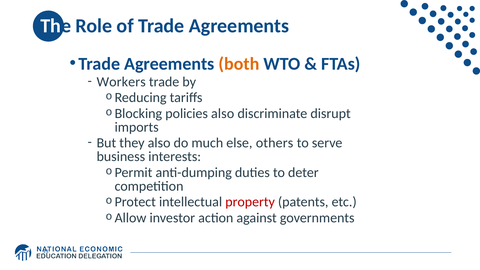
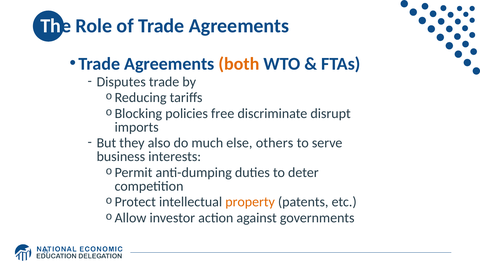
Workers: Workers -> Disputes
policies also: also -> free
property colour: red -> orange
